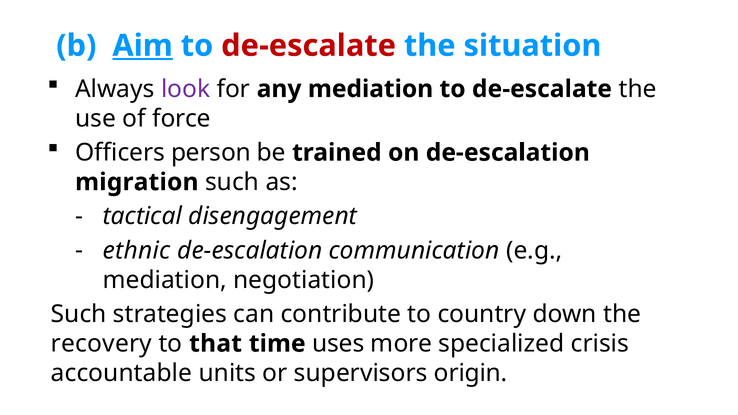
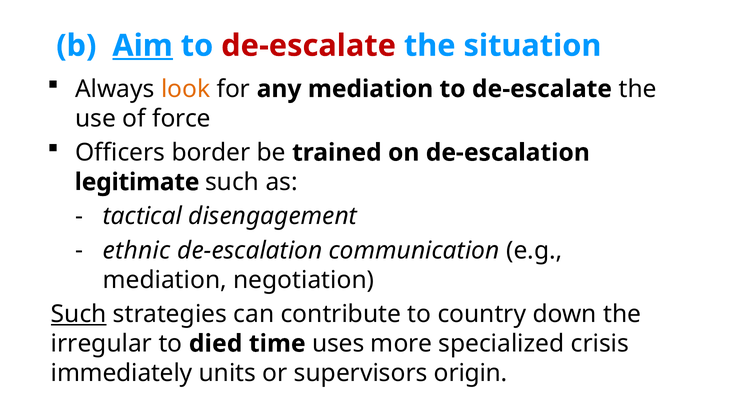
look colour: purple -> orange
person: person -> border
migration: migration -> legitimate
Such at (79, 314) underline: none -> present
recovery: recovery -> irregular
that: that -> died
accountable: accountable -> immediately
